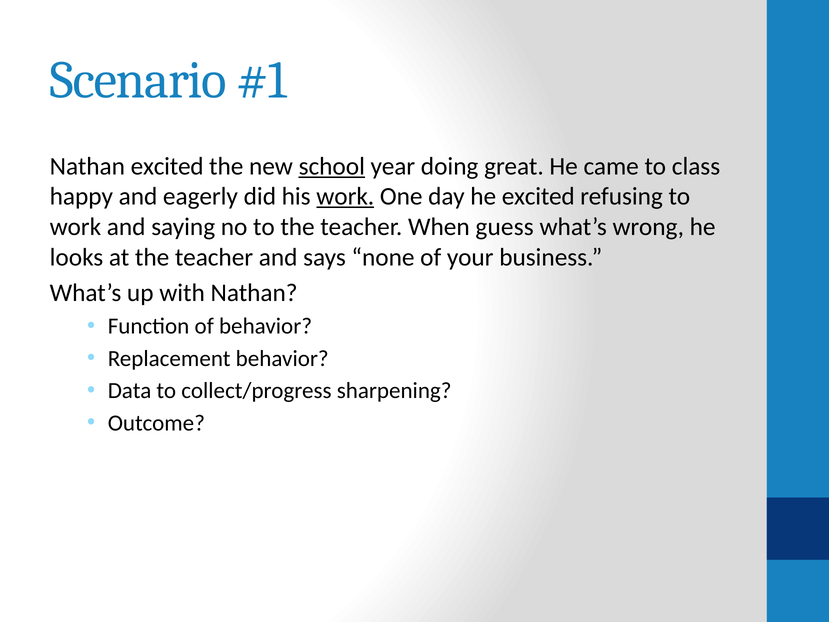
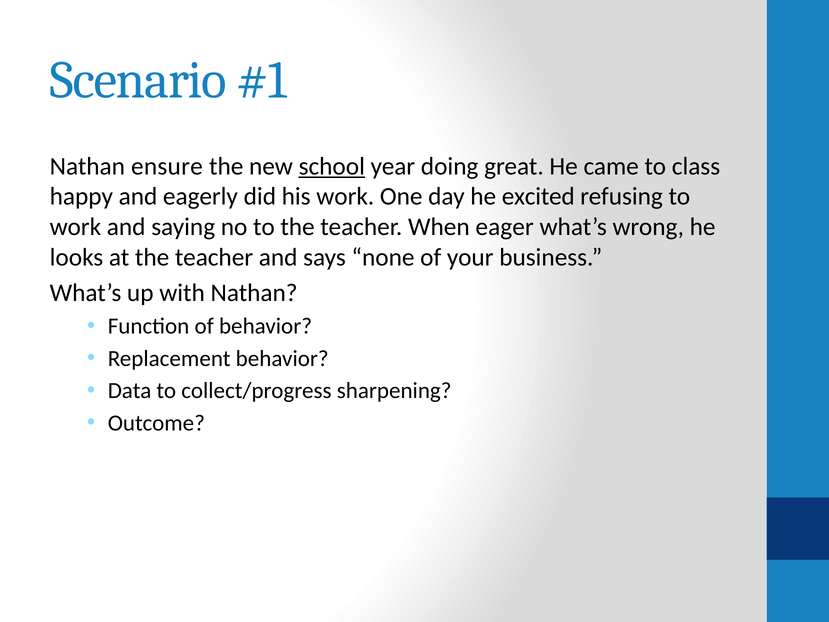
Nathan excited: excited -> ensure
work at (345, 197) underline: present -> none
guess: guess -> eager
